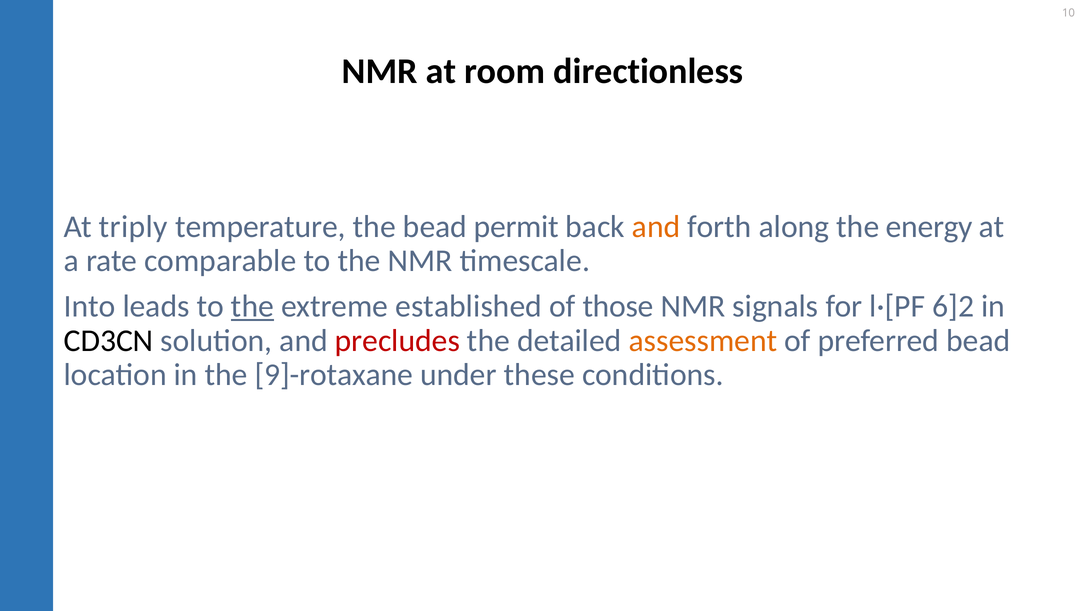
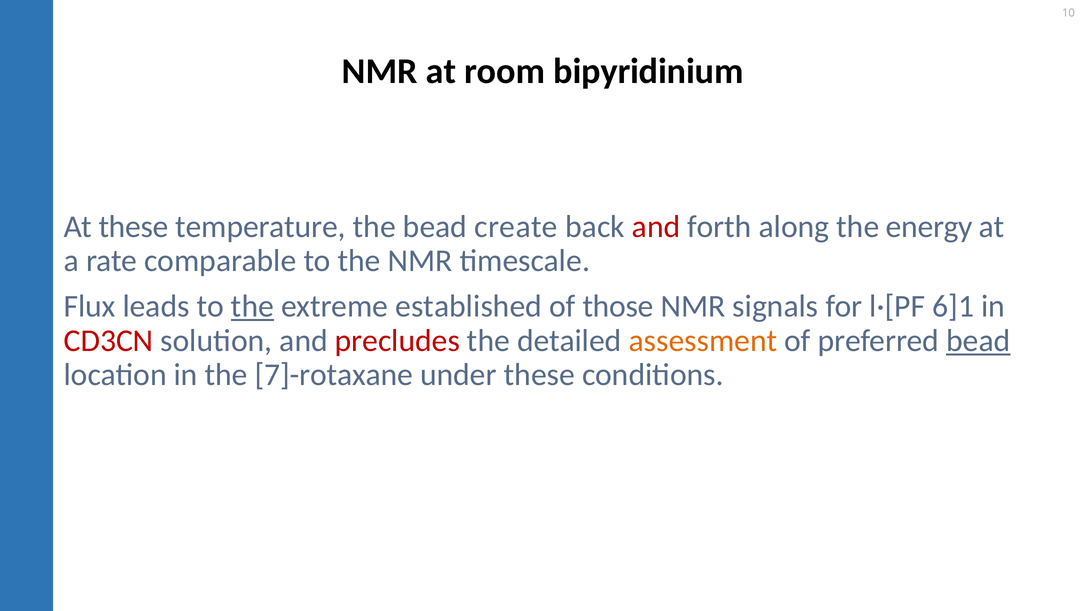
directionless: directionless -> bipyridinium
At triply: triply -> these
permit: permit -> create
and at (656, 227) colour: orange -> red
Into: Into -> Flux
6]2: 6]2 -> 6]1
CD3CN colour: black -> red
bead at (978, 341) underline: none -> present
9]-rotaxane: 9]-rotaxane -> 7]-rotaxane
